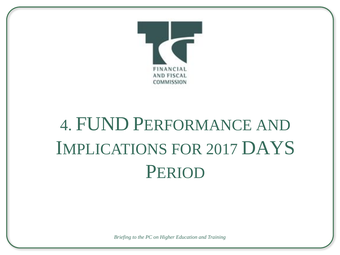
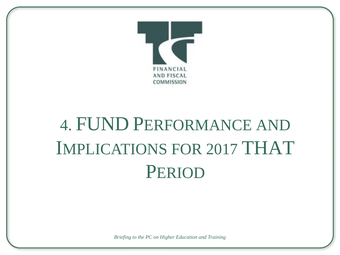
DAYS: DAYS -> THAT
